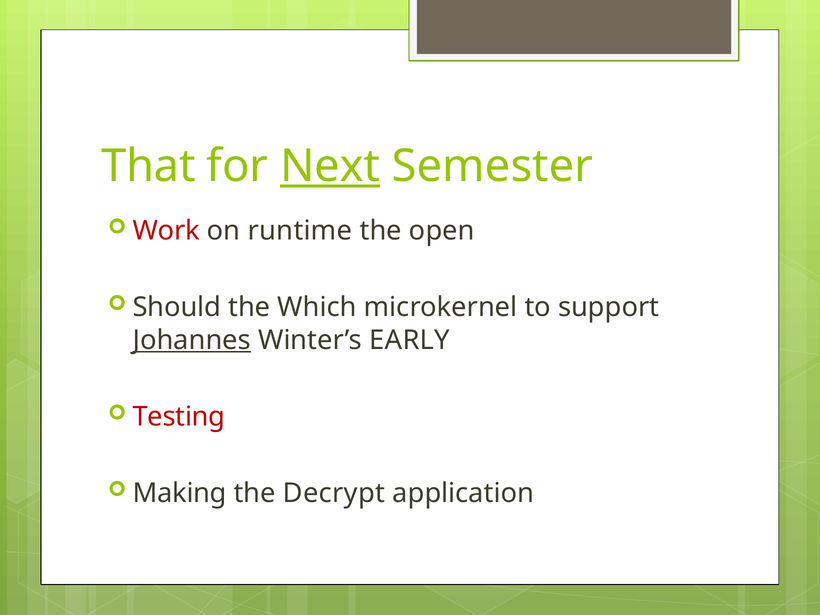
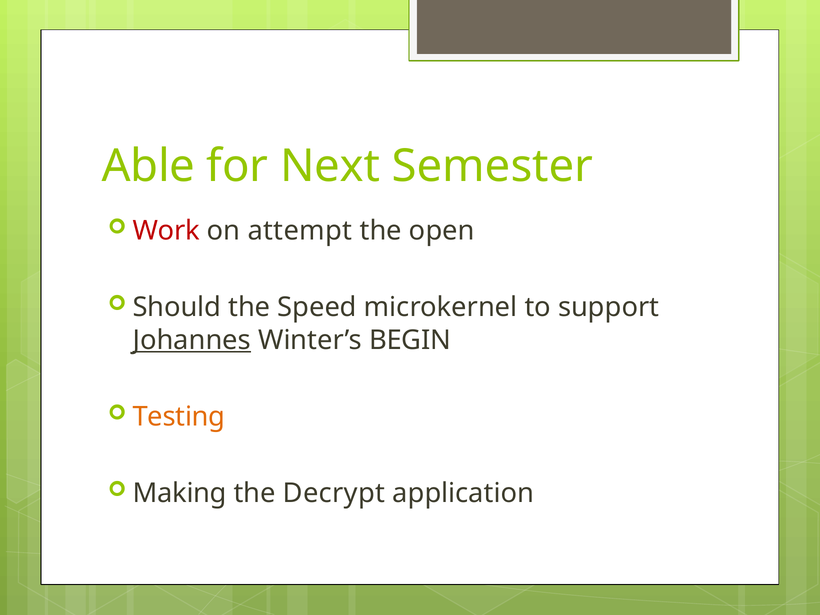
That: That -> Able
Next underline: present -> none
runtime: runtime -> attempt
Which: Which -> Speed
EARLY: EARLY -> BEGIN
Testing colour: red -> orange
